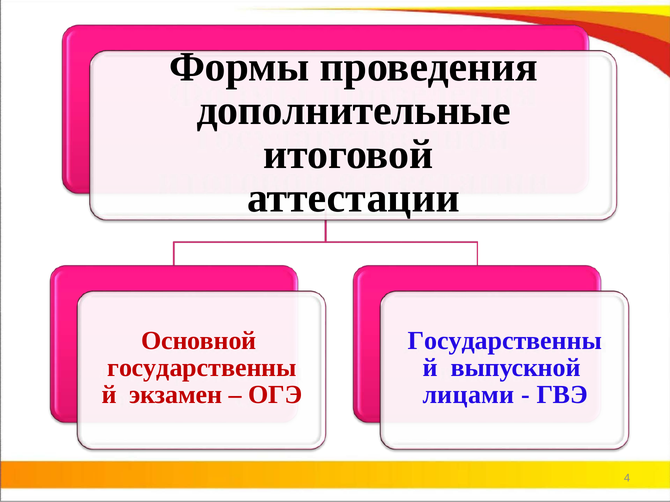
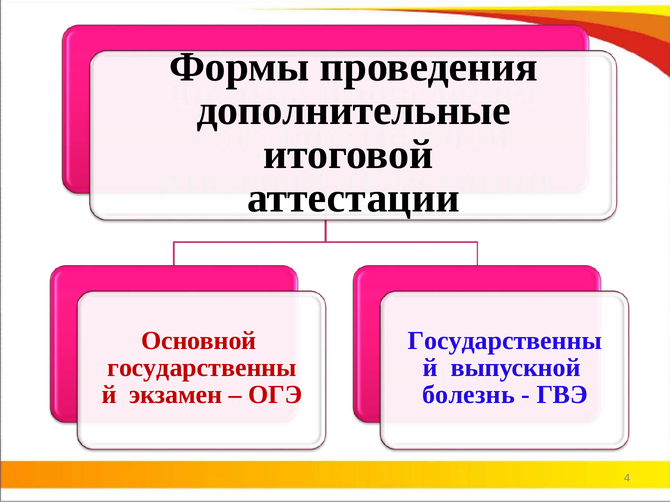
лицами: лицами -> болезнь
